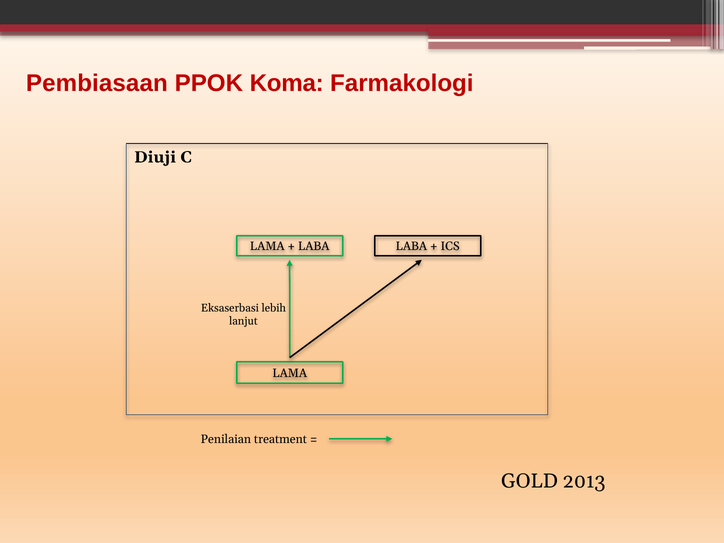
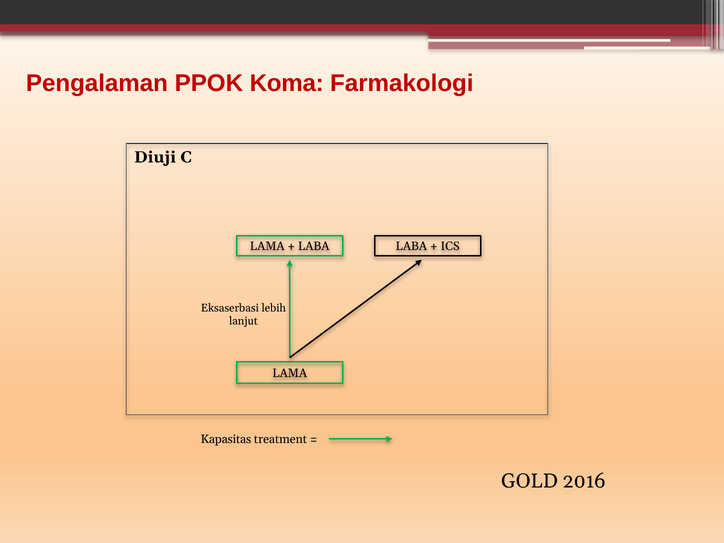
Pembiasaan: Pembiasaan -> Pengalaman
Penilaian: Penilaian -> Kapasitas
2013: 2013 -> 2016
